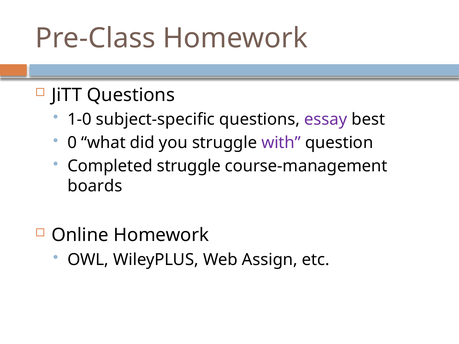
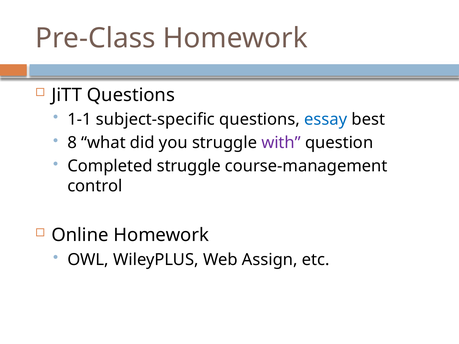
1-0: 1-0 -> 1-1
essay colour: purple -> blue
0: 0 -> 8
boards: boards -> control
